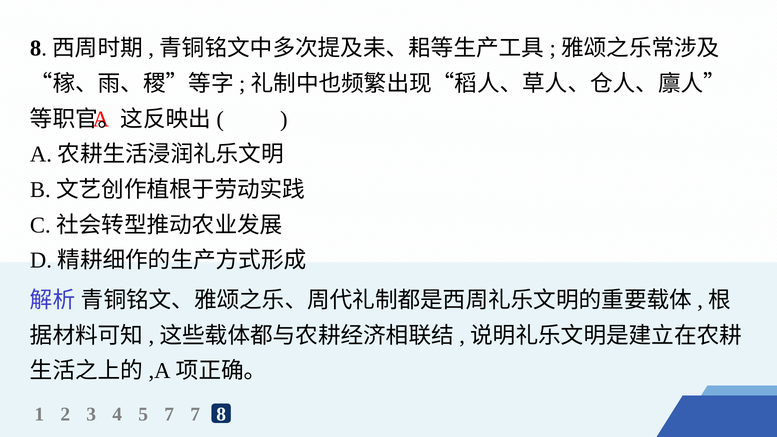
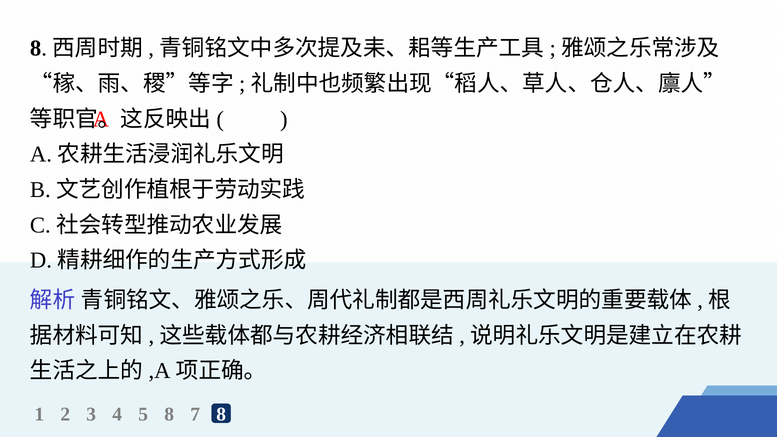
5 7: 7 -> 8
